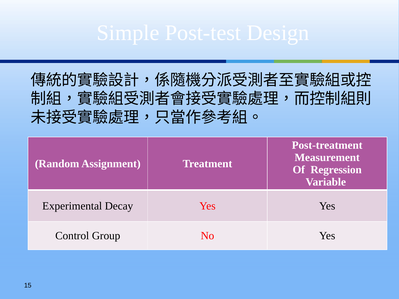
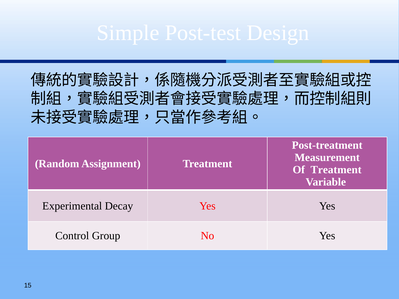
Of Regression: Regression -> Treatment
